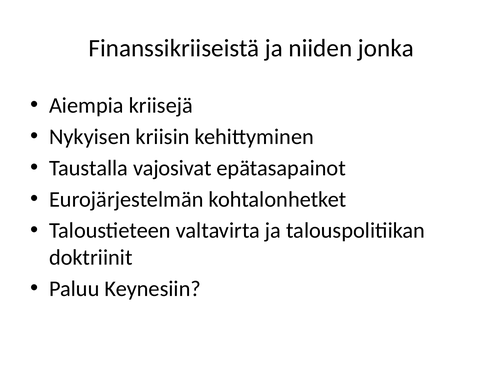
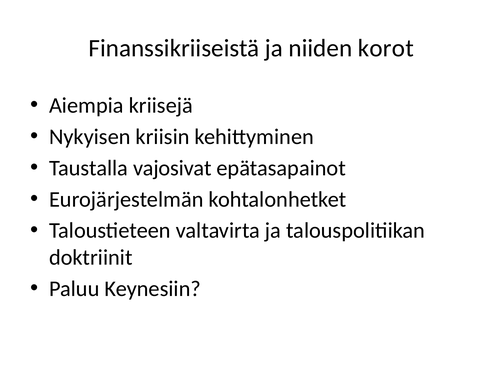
jonka: jonka -> korot
